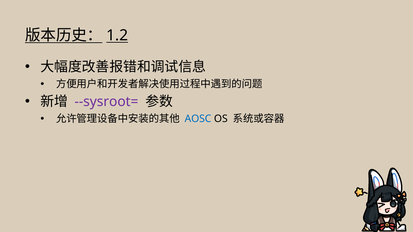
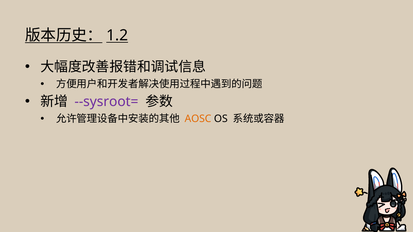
AOSC colour: blue -> orange
